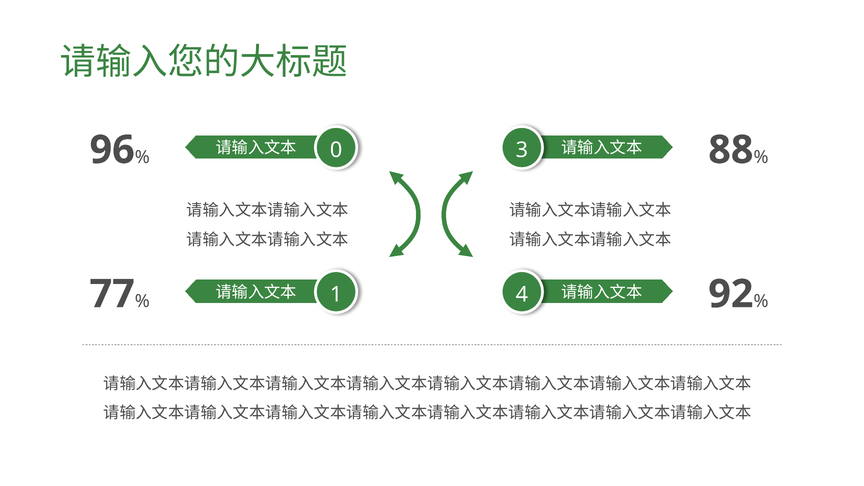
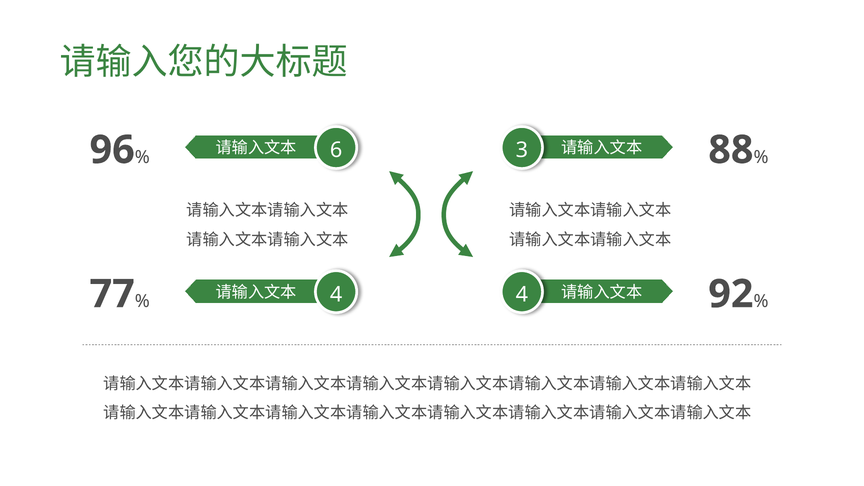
0: 0 -> 6
1 at (336, 294): 1 -> 4
